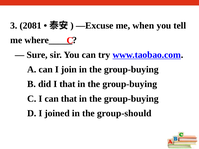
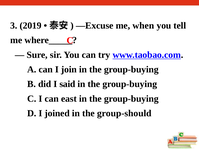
2081: 2081 -> 2019
I that: that -> said
can that: that -> east
